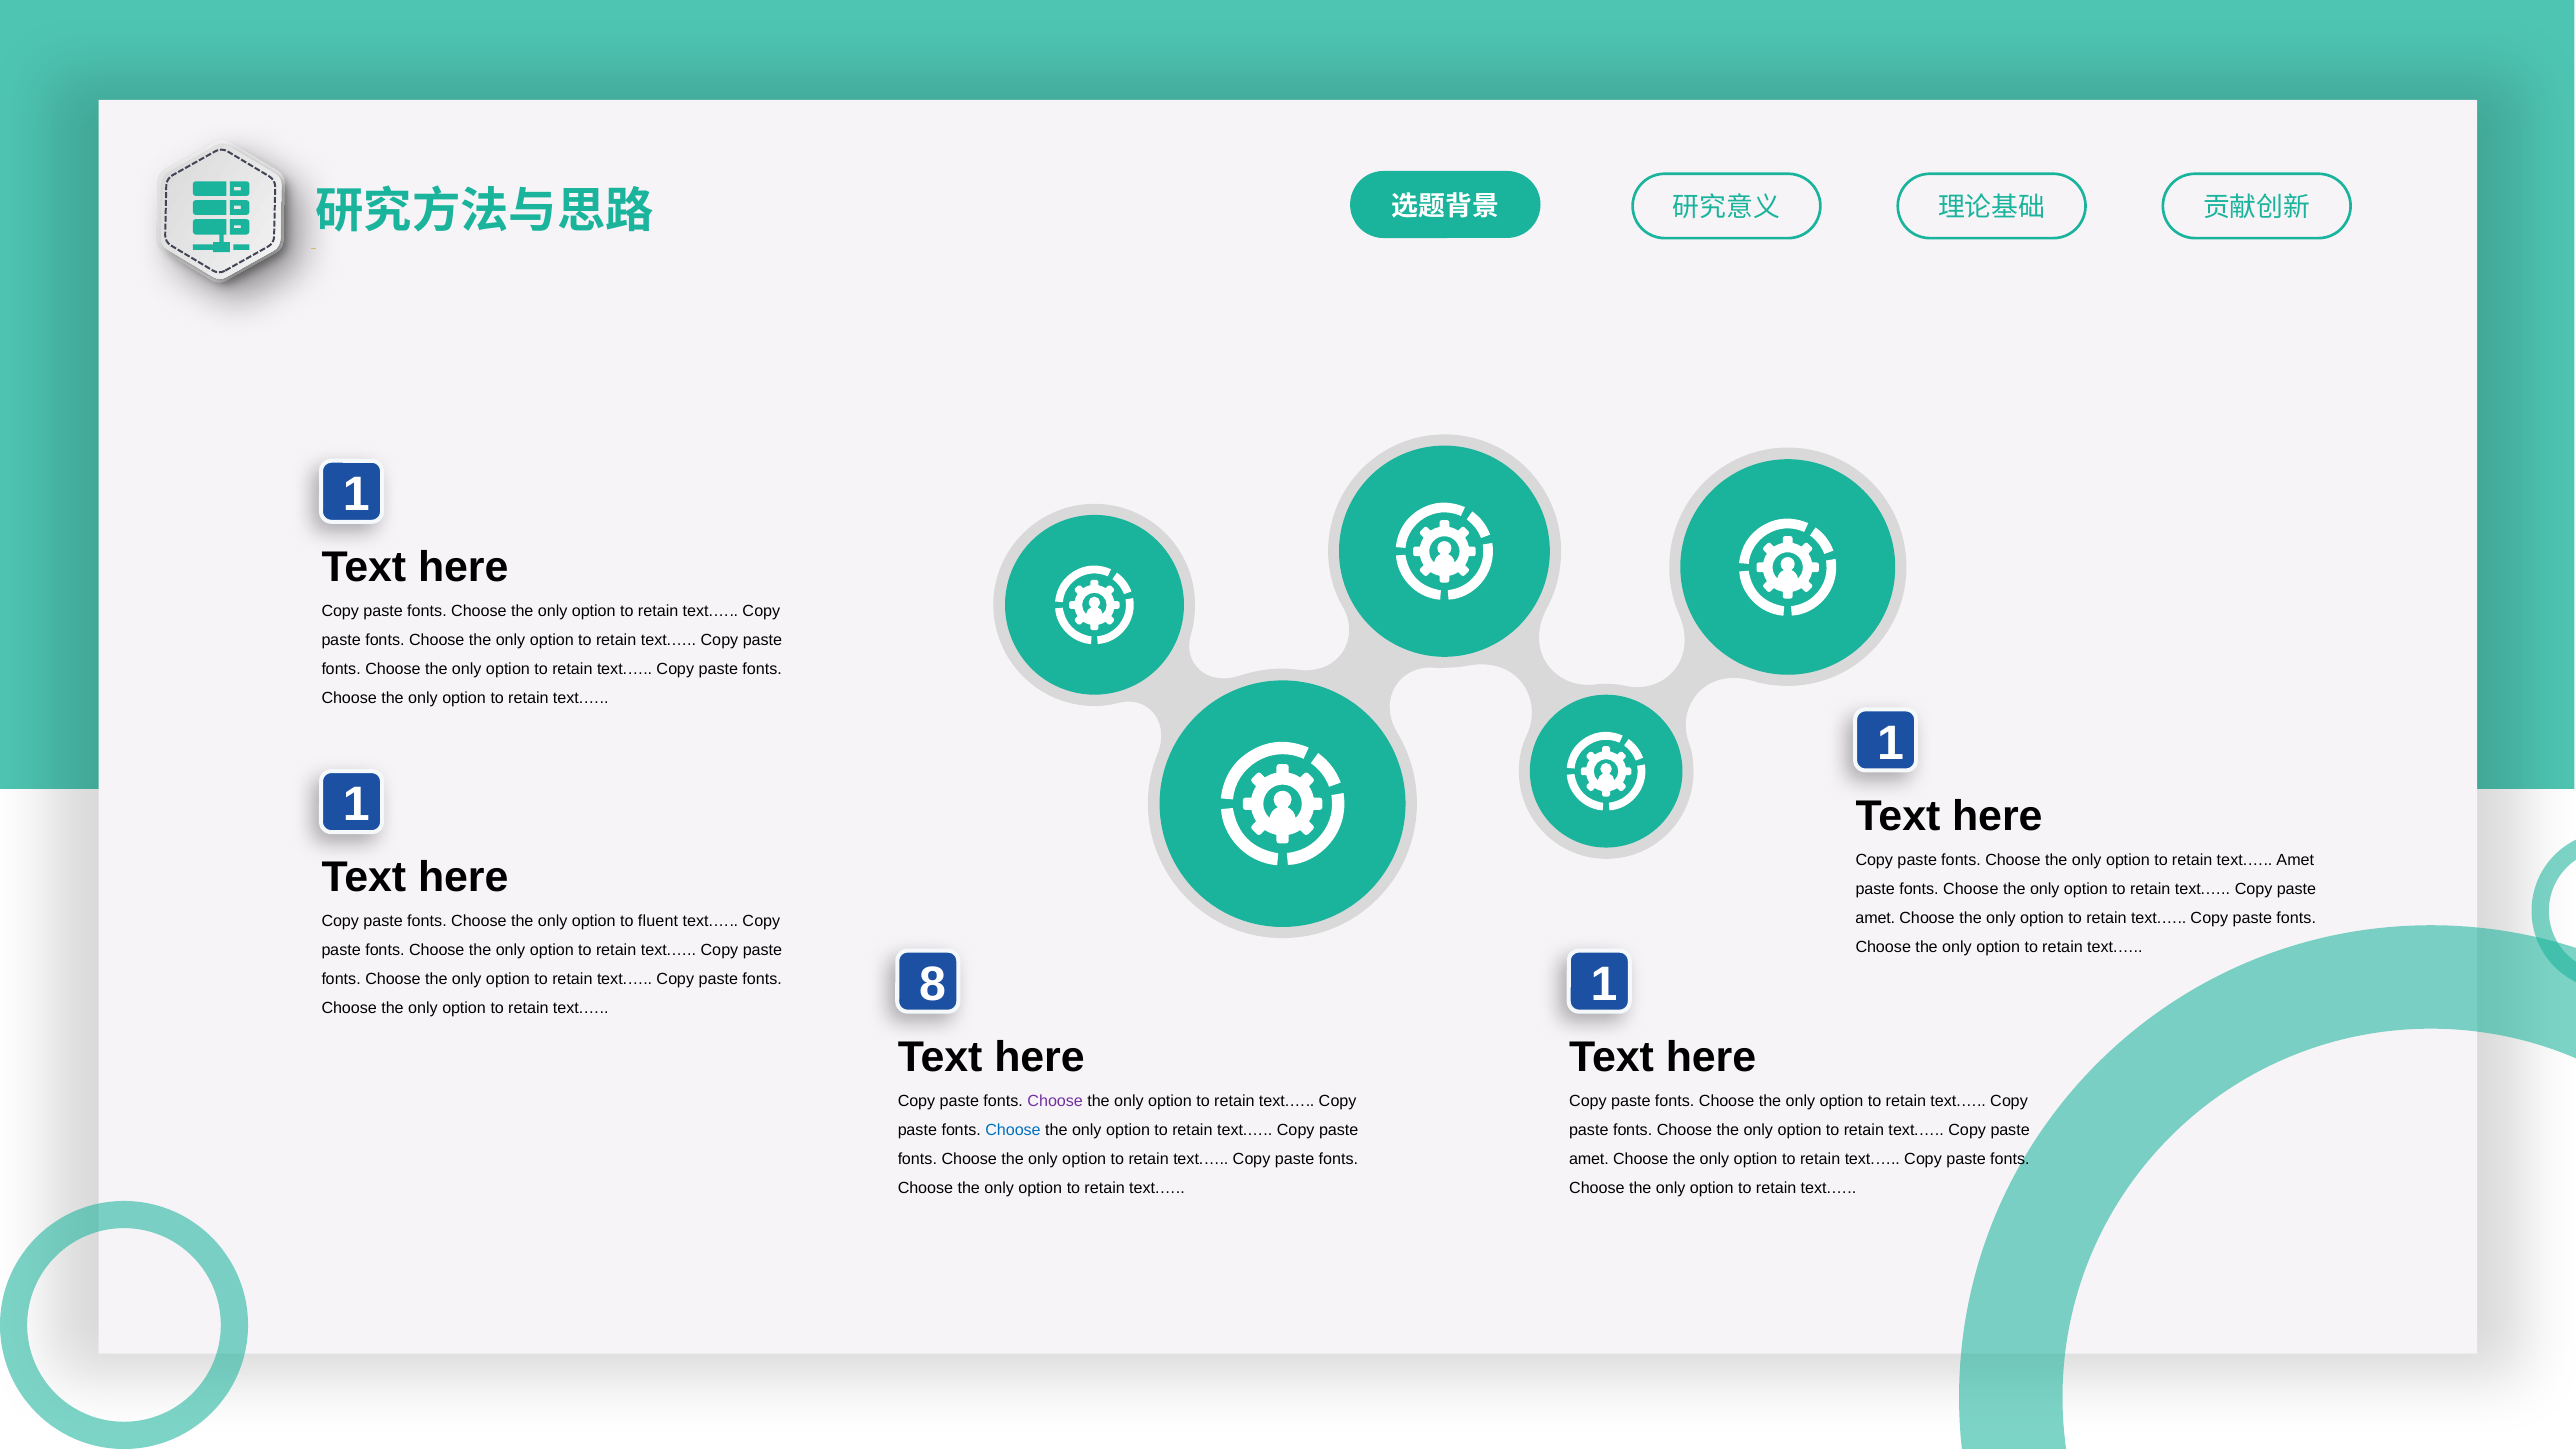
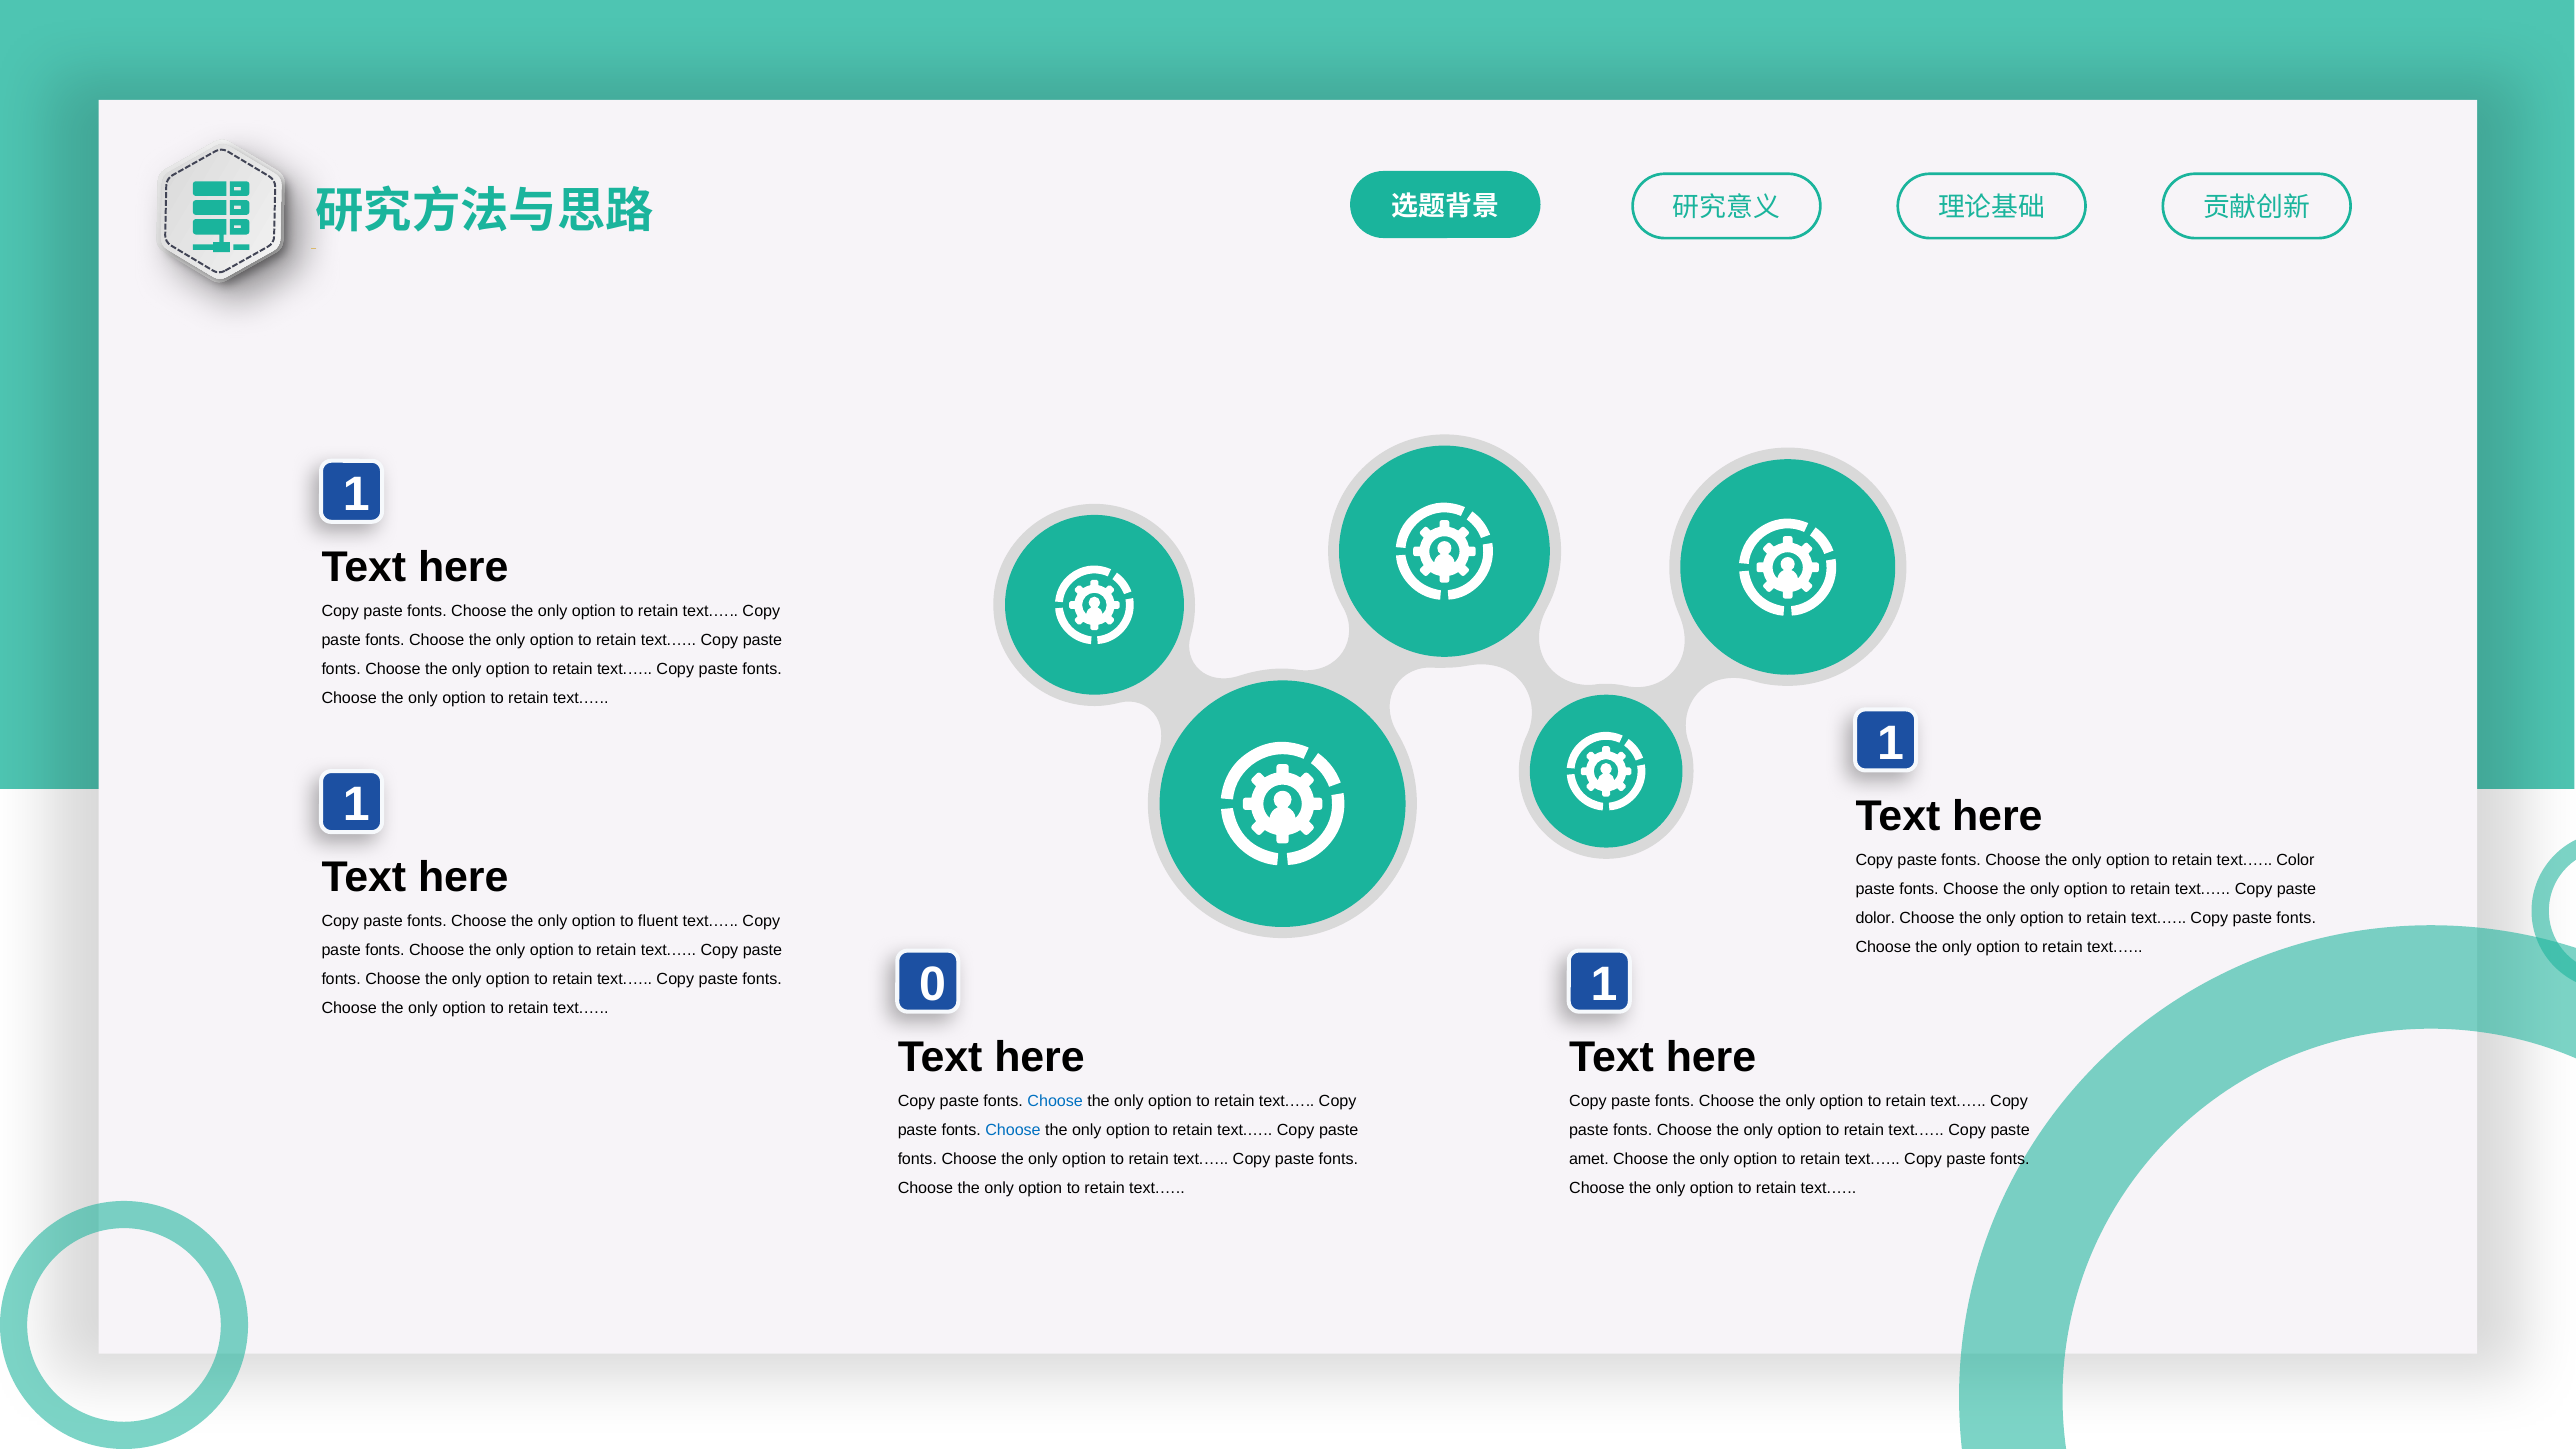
text.… Amet: Amet -> Color
amet at (1875, 918): amet -> dolor
8: 8 -> 0
Choose at (1055, 1101) colour: purple -> blue
